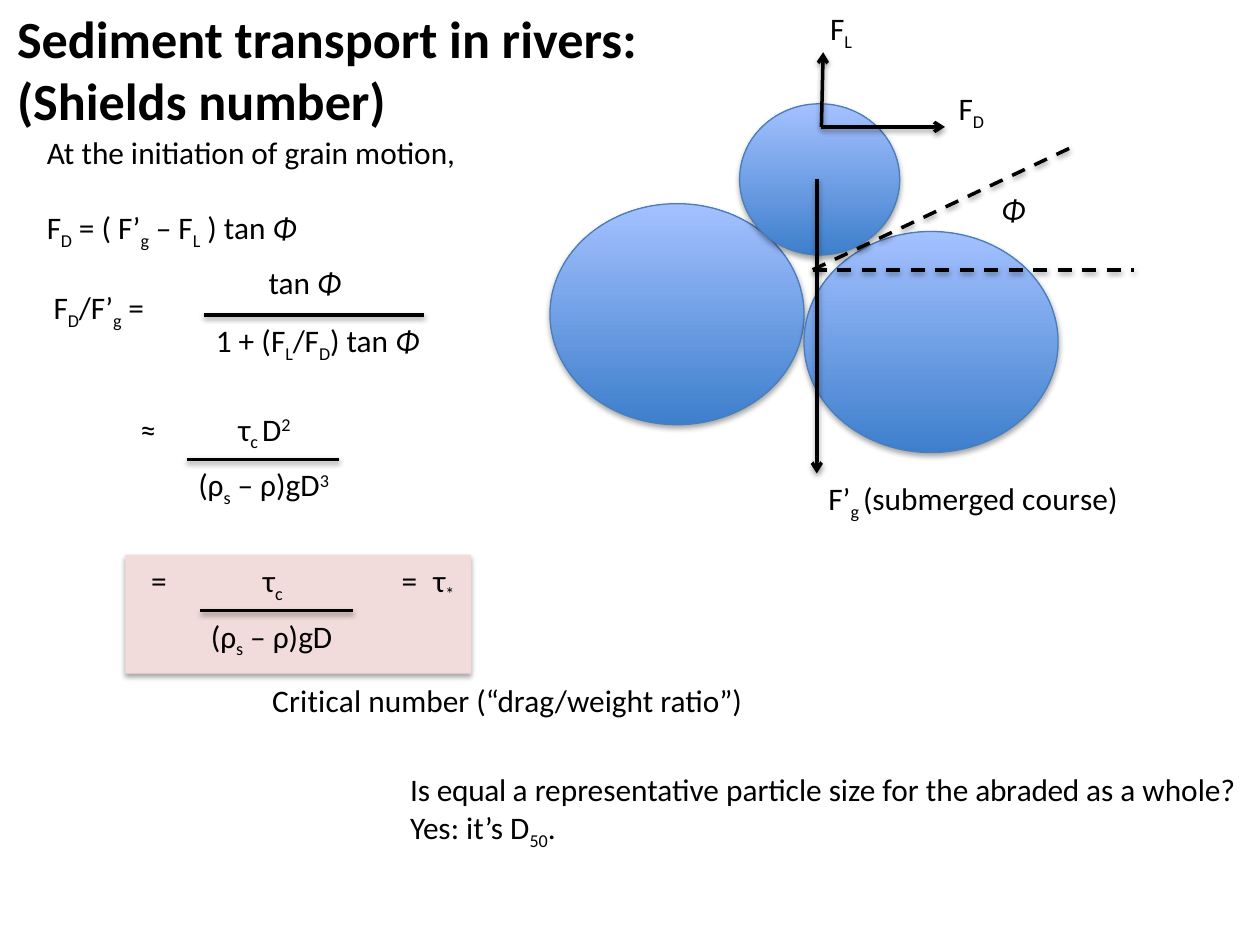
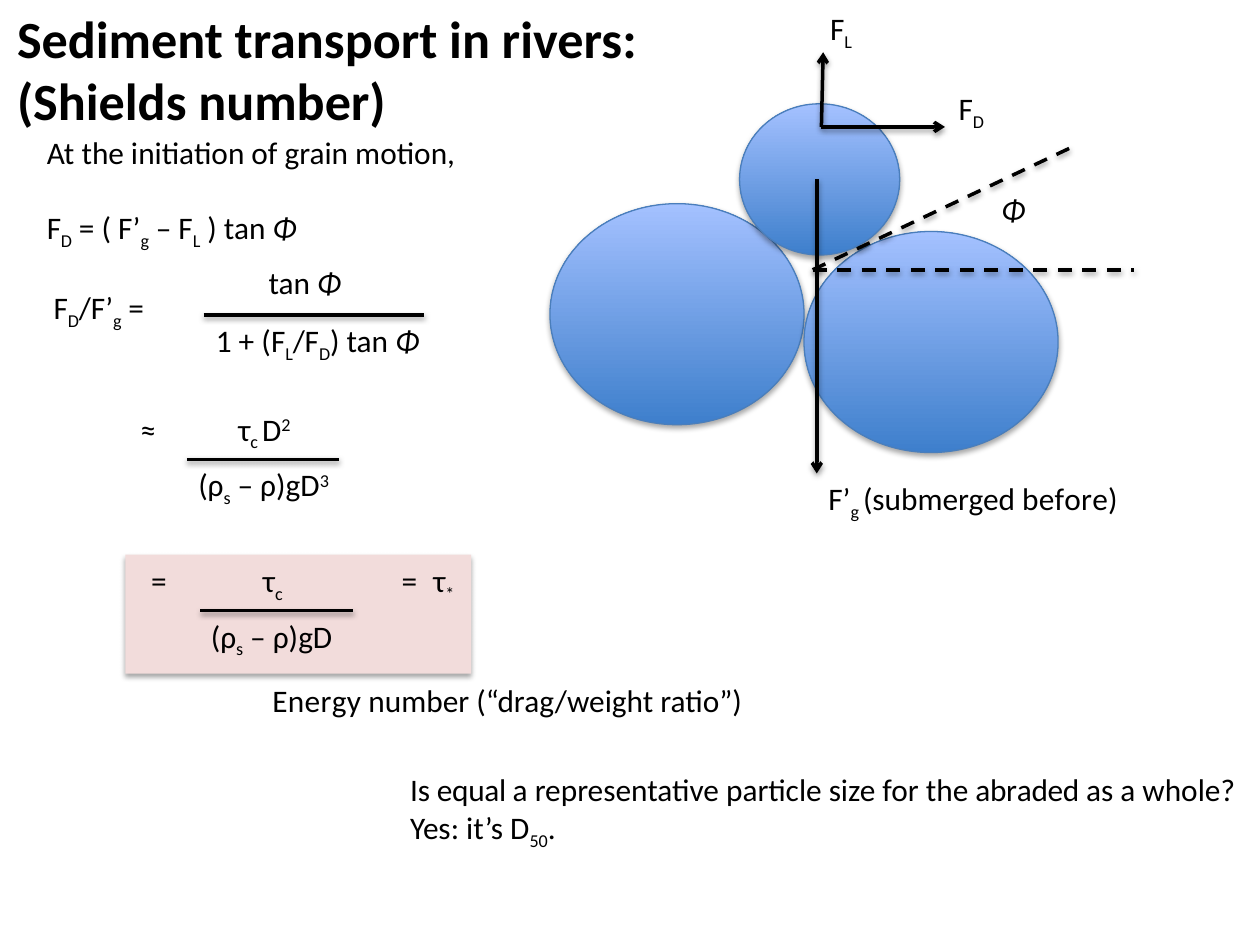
course: course -> before
Critical: Critical -> Energy
